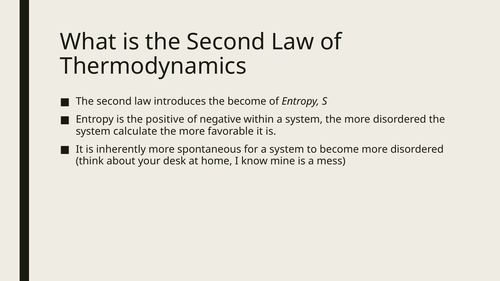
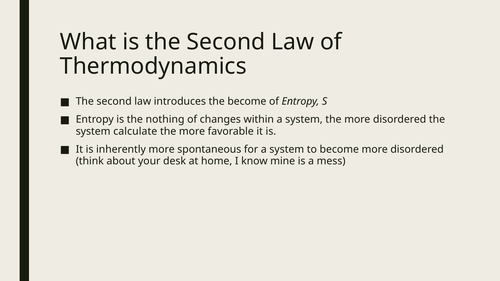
positive: positive -> nothing
negative: negative -> changes
